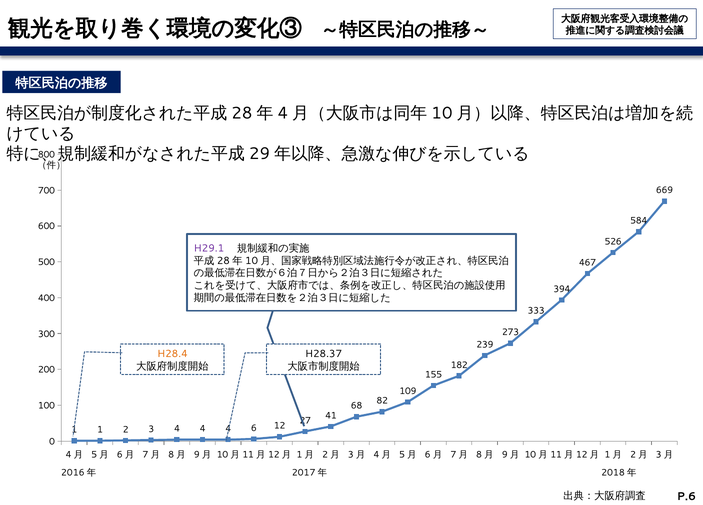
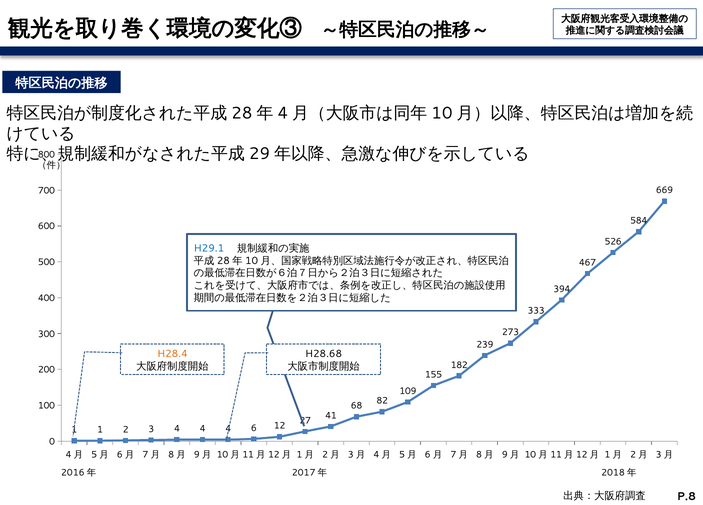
H29.1 colour: purple -> blue
H28.37: H28.37 -> H28.68
P.6: P.6 -> P.8
